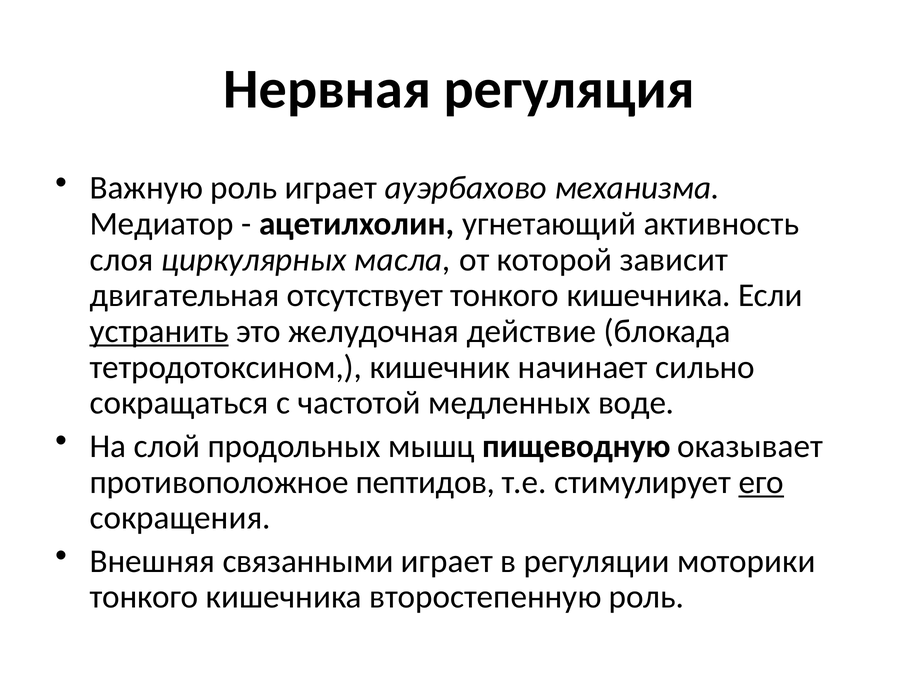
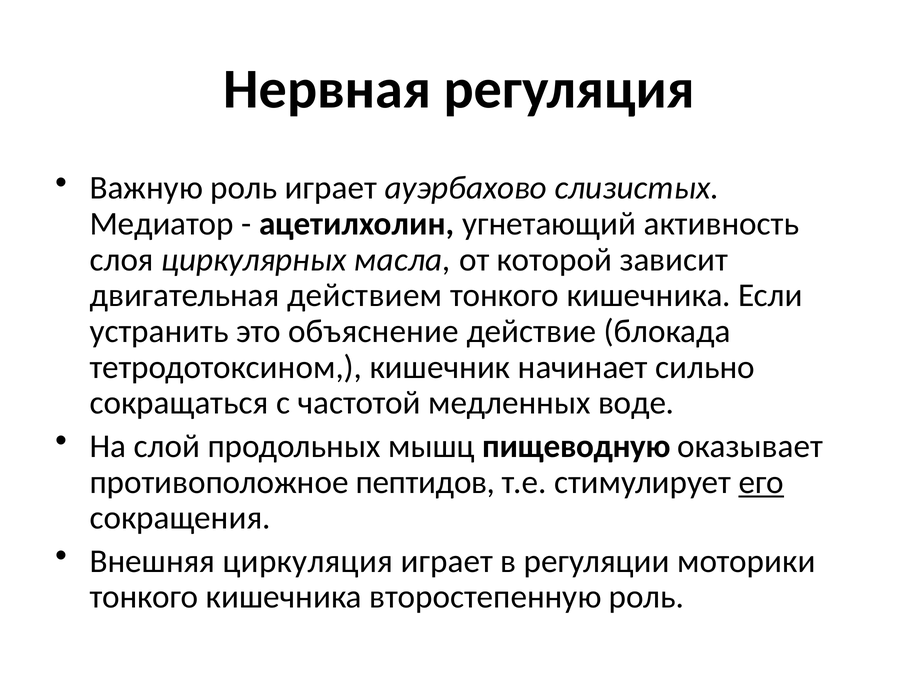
механизма: механизма -> слизистых
отсутствует: отсутствует -> действием
устранить underline: present -> none
желудочная: желудочная -> объяснение
связанными: связанными -> циркуляция
